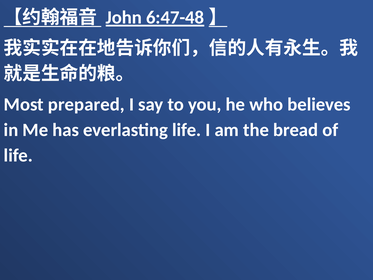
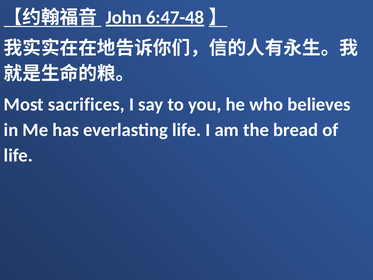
prepared: prepared -> sacrifices
